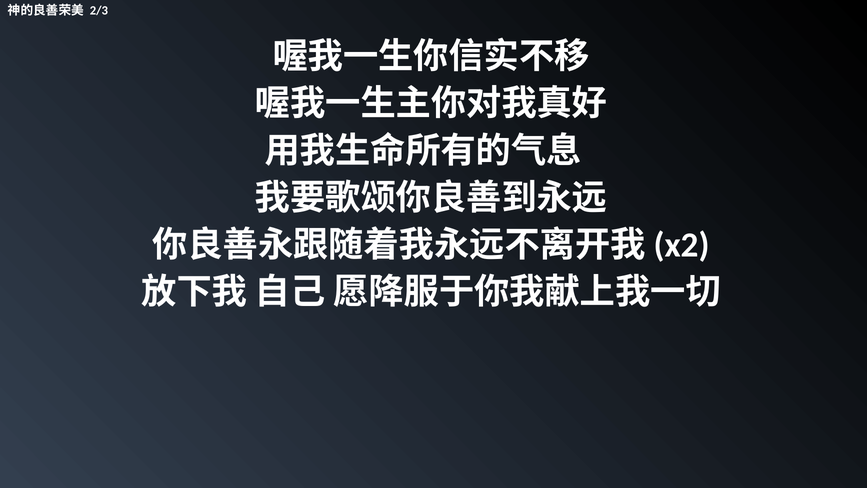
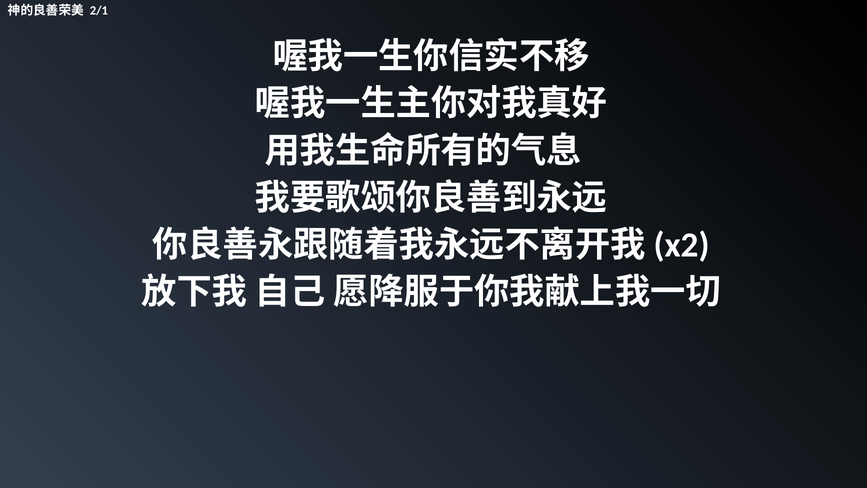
2/3: 2/3 -> 2/1
